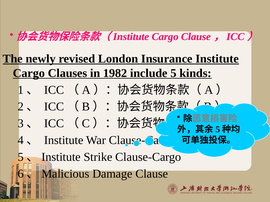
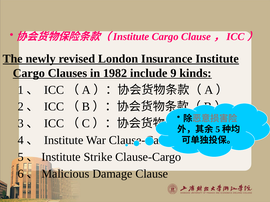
include 5: 5 -> 9
